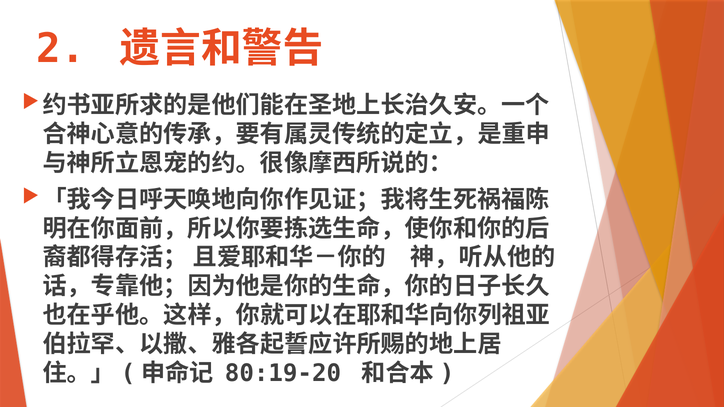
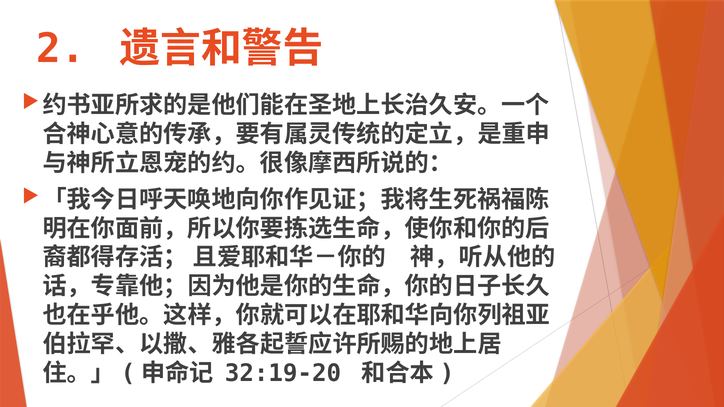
80:19-20: 80:19-20 -> 32:19-20
